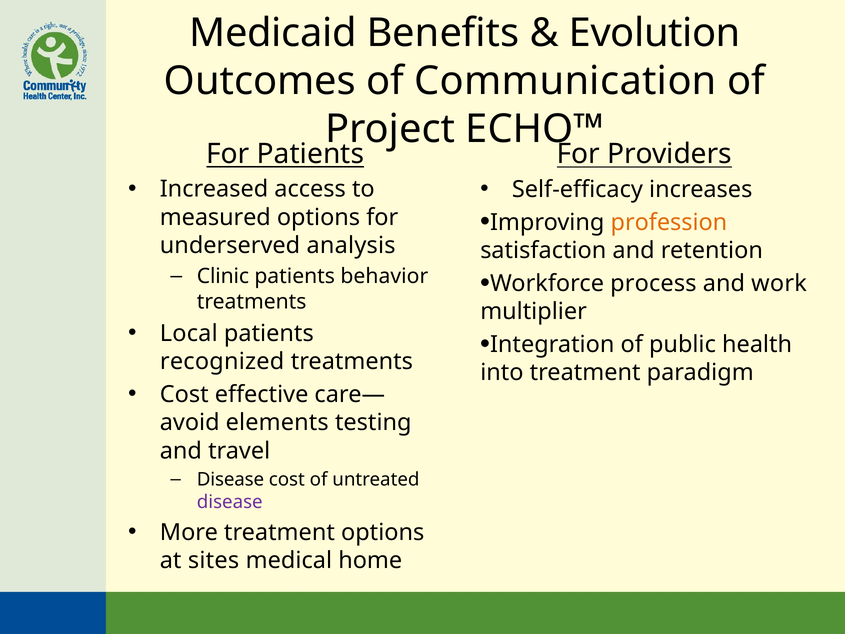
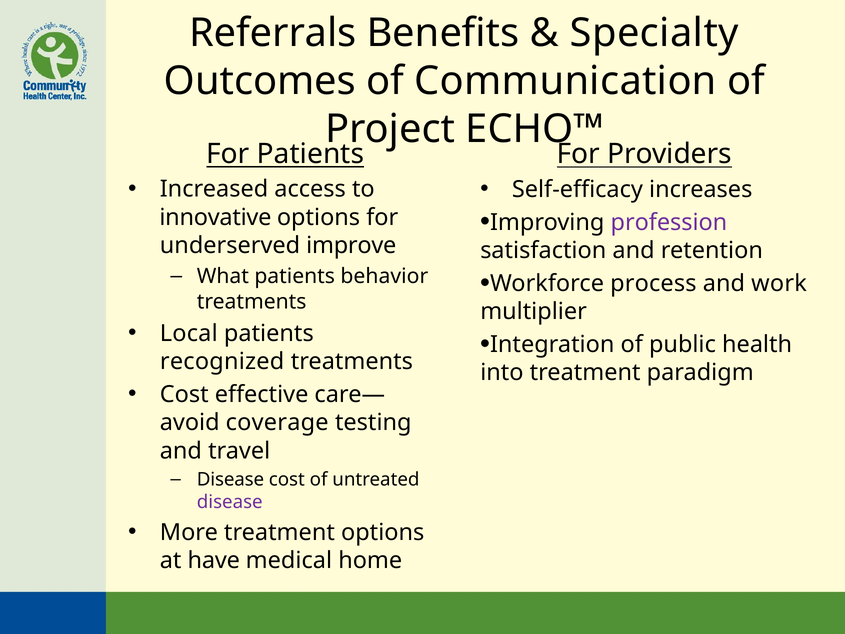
Medicaid: Medicaid -> Referrals
Evolution: Evolution -> Specialty
profession colour: orange -> purple
measured: measured -> innovative
analysis: analysis -> improve
Clinic: Clinic -> What
elements: elements -> coverage
sites: sites -> have
